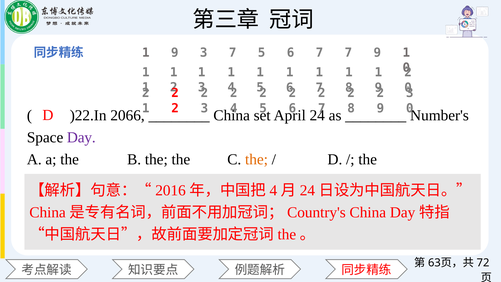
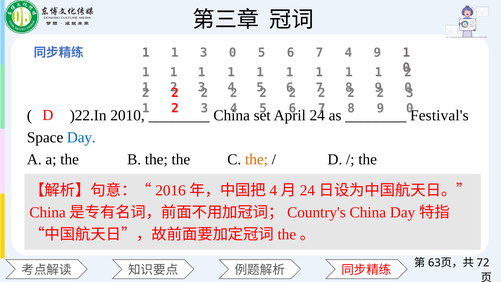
9 at (175, 53): 9 -> 1
7 at (233, 53): 7 -> 0
7 7: 7 -> 4
2066: 2066 -> 2010
Number's: Number's -> Festival's
Day colour: purple -> blue
